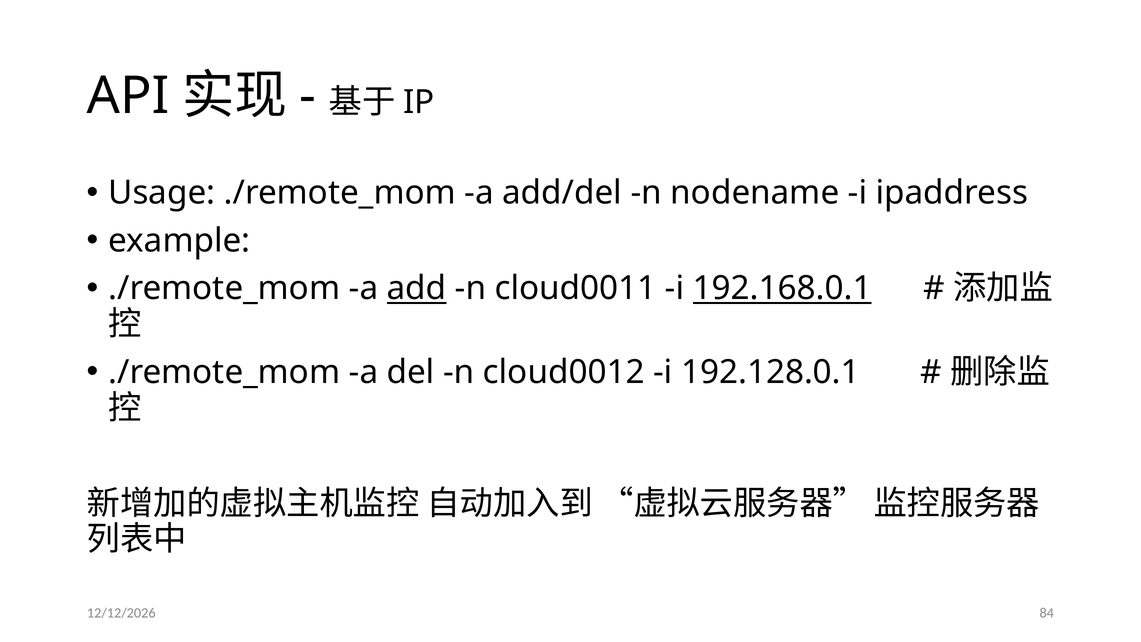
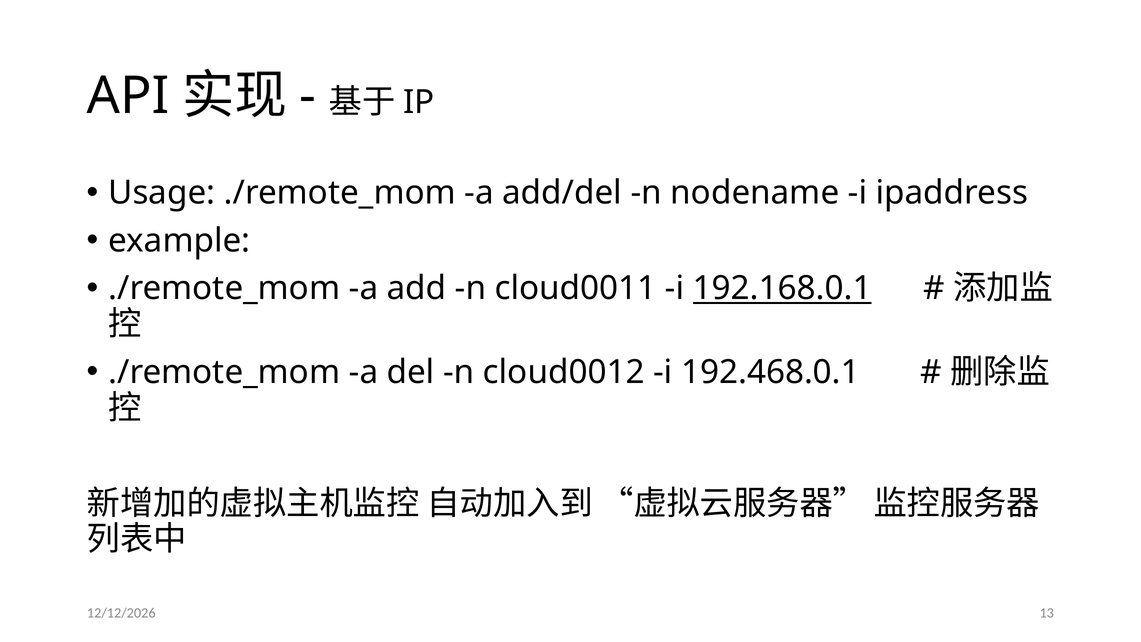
add underline: present -> none
192.128.0.1: 192.128.0.1 -> 192.468.0.1
84: 84 -> 13
